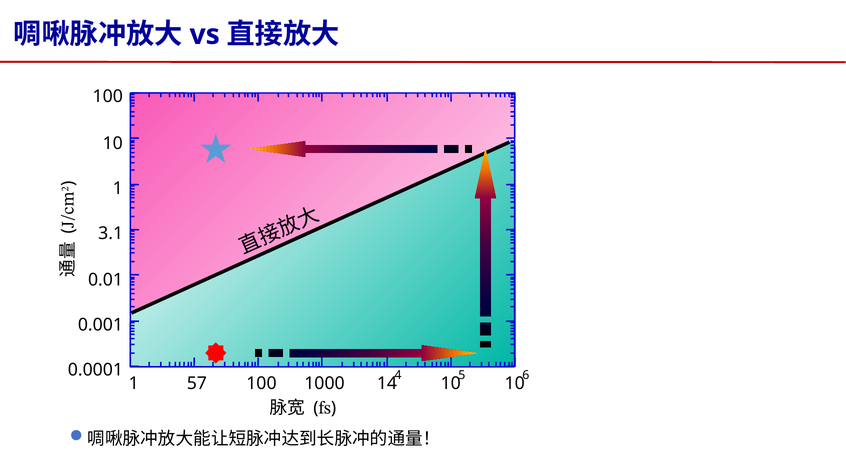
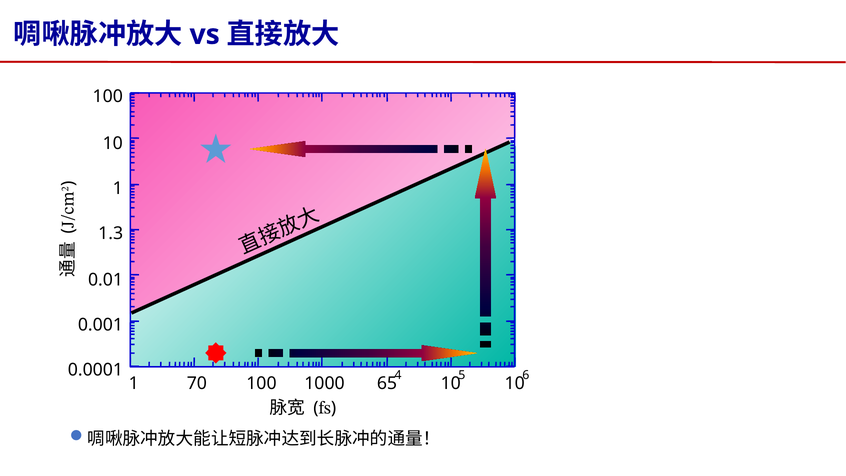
3.1: 3.1 -> 1.3
57: 57 -> 70
14: 14 -> 65
